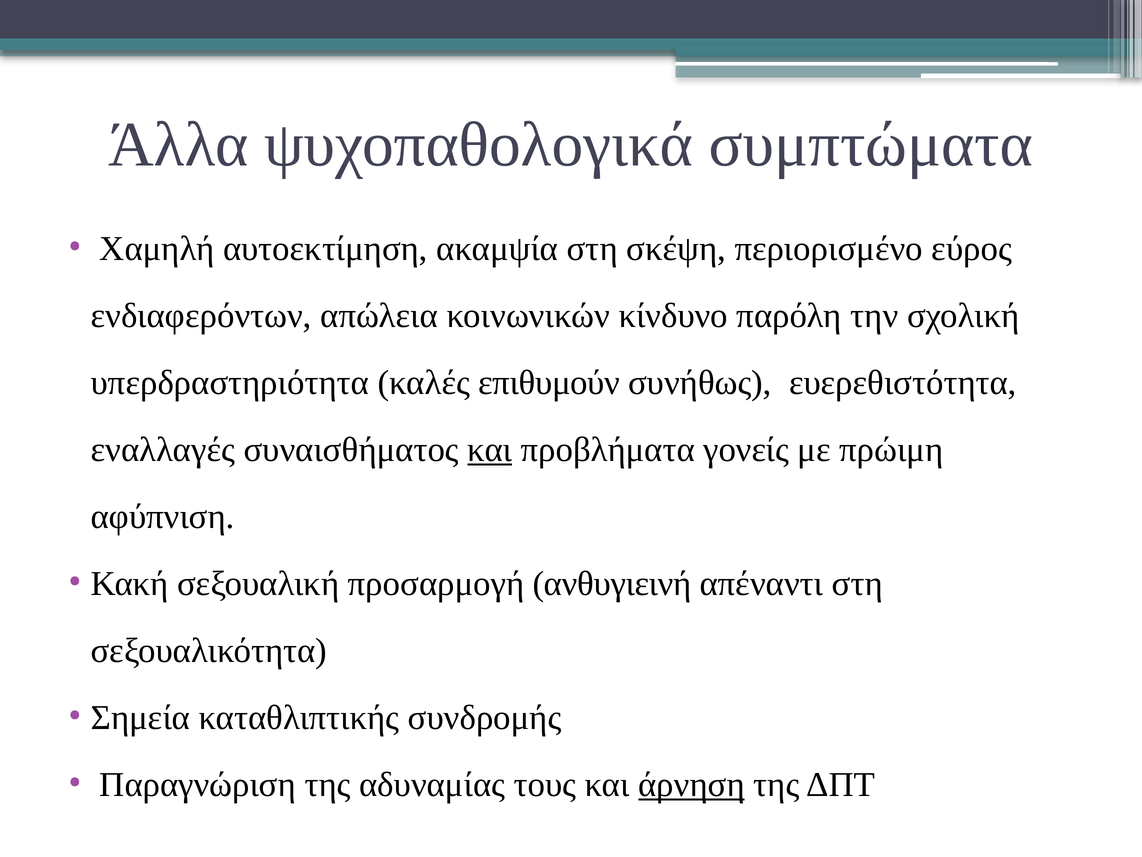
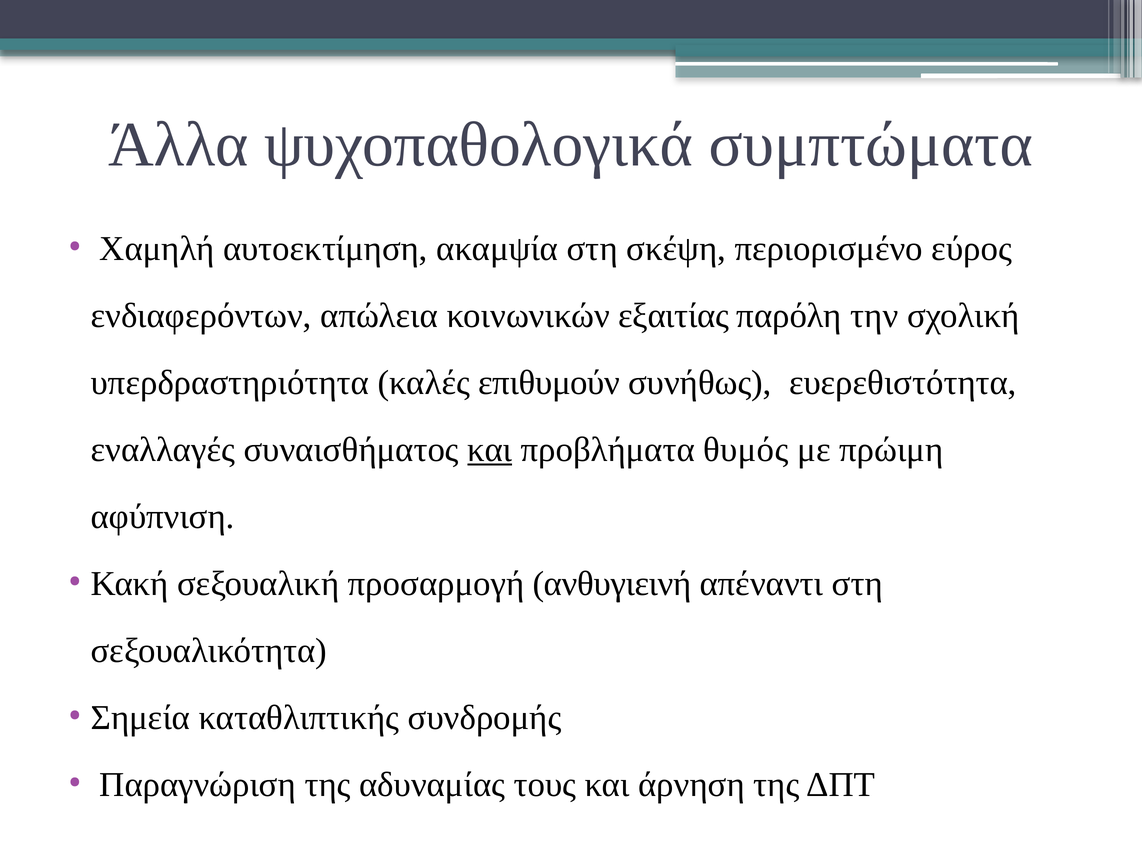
κίνδυνο: κίνδυνο -> εξαιτίας
γονείς: γονείς -> θυμός
άρνηση underline: present -> none
